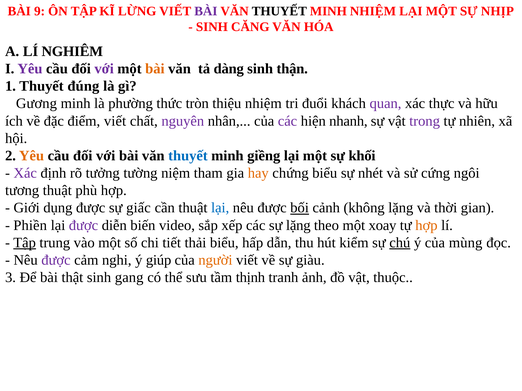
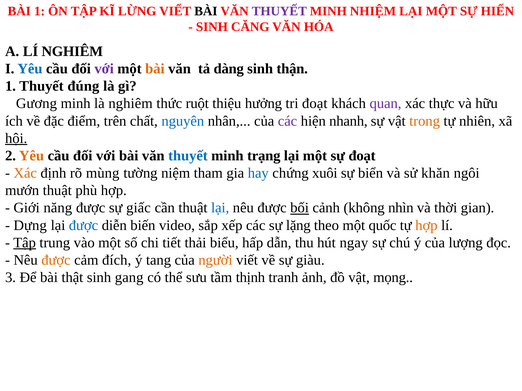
BÀI 9: 9 -> 1
BÀI at (206, 11) colour: purple -> black
THUYẾT at (279, 11) colour: black -> purple
NHỊP: NHỊP -> HIẾN
Yêu at (30, 69) colour: purple -> blue
là phường: phường -> nghiêm
tròn: tròn -> ruột
thiệu nhiệm: nhiệm -> hưởng
tri đuổi: đuổi -> đoạt
điểm viết: viết -> trên
nguyên colour: purple -> blue
trong colour: purple -> orange
hội underline: none -> present
giềng: giềng -> trạng
sự khối: khối -> đoạt
Xác at (25, 173) colour: purple -> orange
tưởng: tưởng -> mùng
hay colour: orange -> blue
chứng biểu: biểu -> xuôi
nhét: nhét -> biển
cứng: cứng -> khăn
tương: tương -> mướn
dụng: dụng -> năng
không lặng: lặng -> nhìn
Phiền: Phiền -> Dựng
được at (84, 226) colour: purple -> blue
xoay: xoay -> quốc
kiểm: kiểm -> ngay
chú underline: present -> none
mùng: mùng -> lượng
được at (56, 260) colour: purple -> orange
nghi: nghi -> đích
giúp: giúp -> tang
thuộc: thuộc -> mọng
